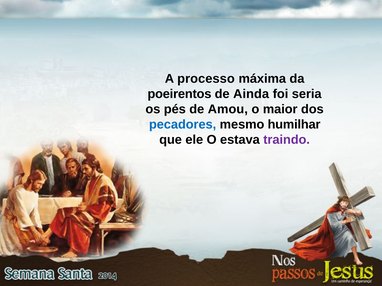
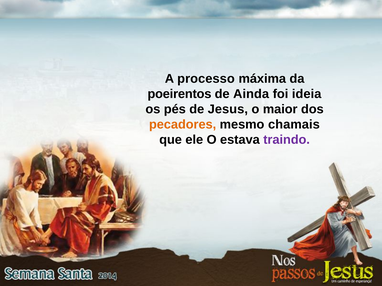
seria: seria -> ideia
Amou: Amou -> Jesus
pecadores colour: blue -> orange
humilhar: humilhar -> chamais
